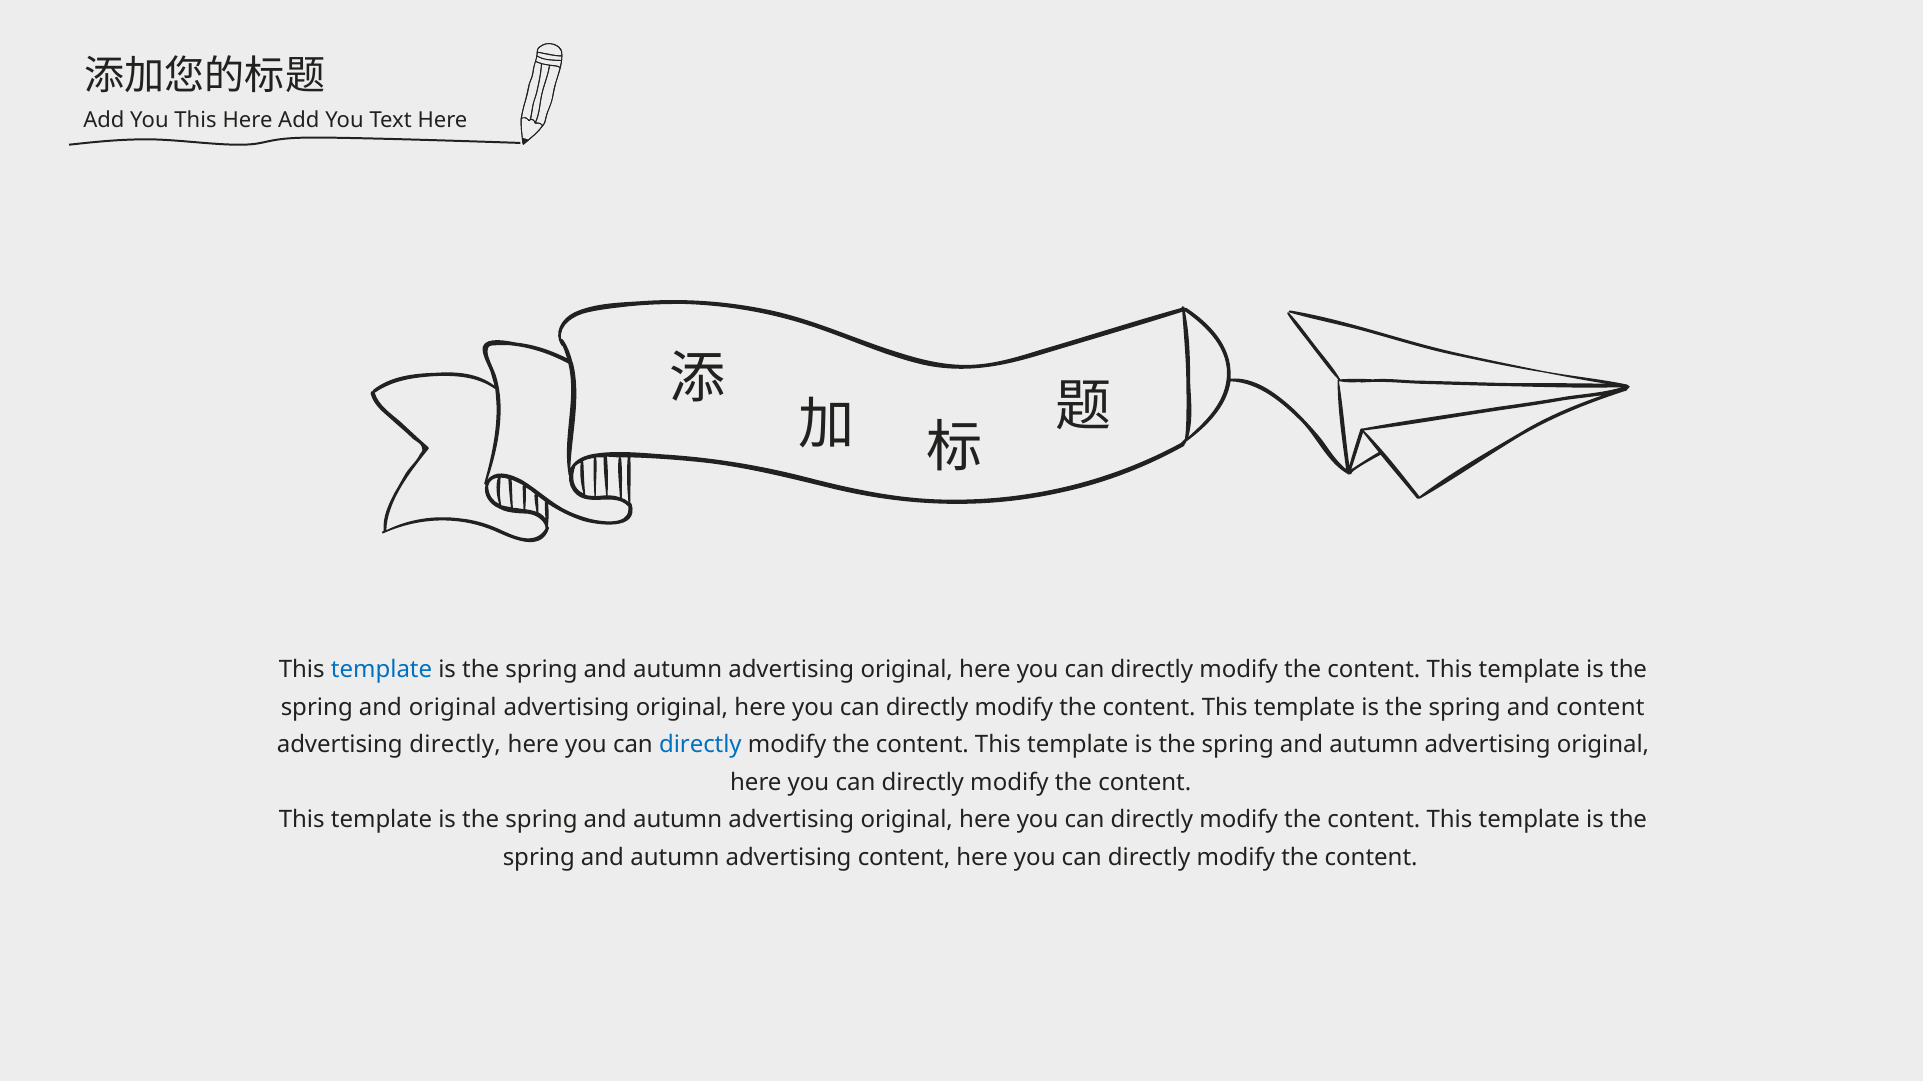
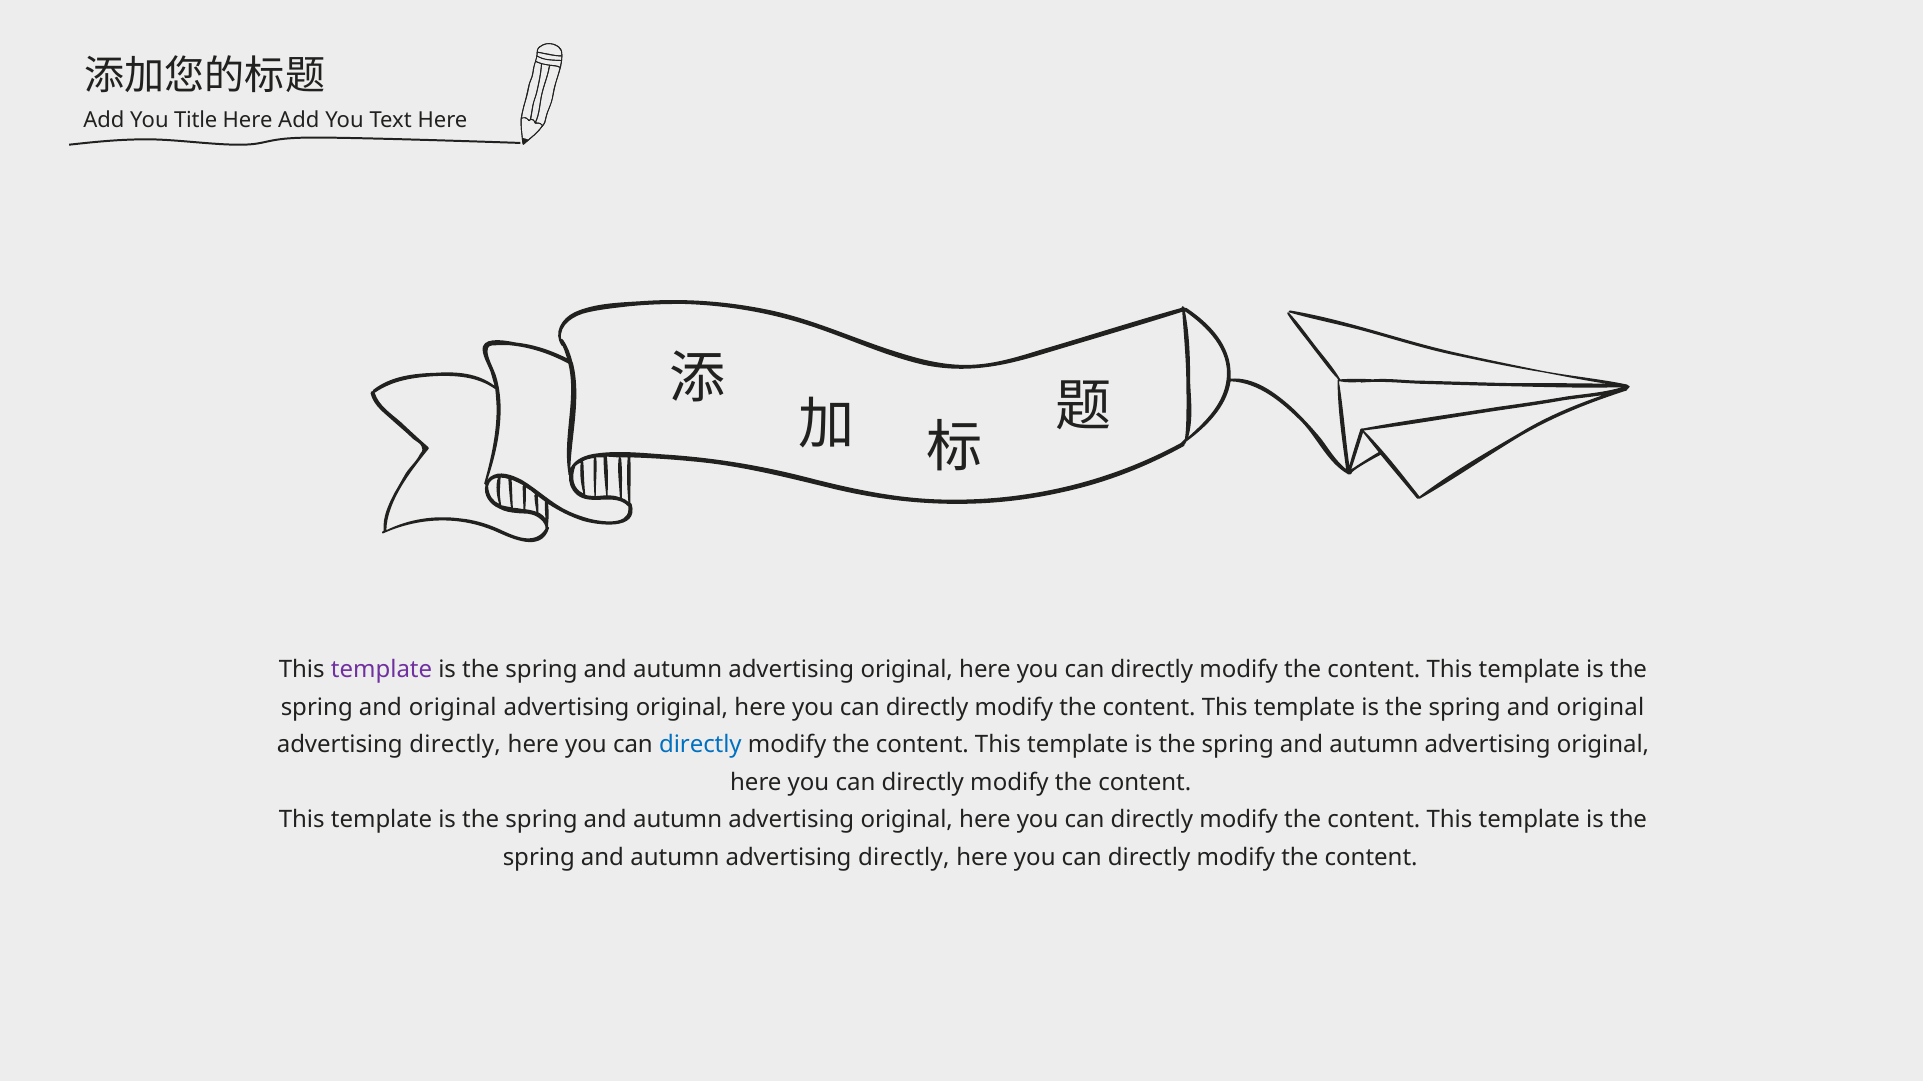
You This: This -> Title
template at (382, 670) colour: blue -> purple
content at (1600, 708): content -> original
autumn advertising content: content -> directly
